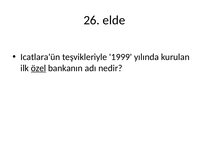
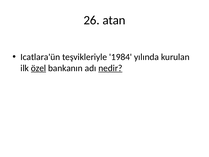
elde: elde -> atan
1999: 1999 -> 1984
nedir underline: none -> present
